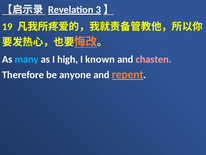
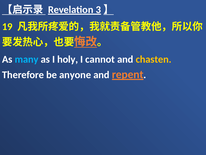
high: high -> holy
known: known -> cannot
chasten colour: pink -> yellow
